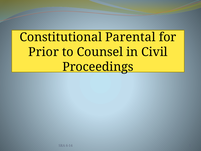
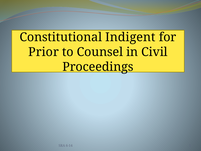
Parental: Parental -> Indigent
